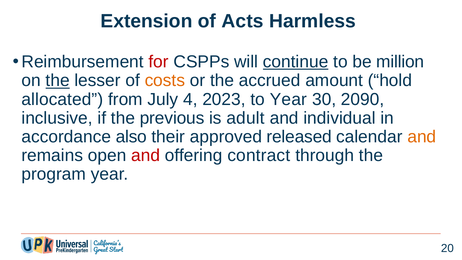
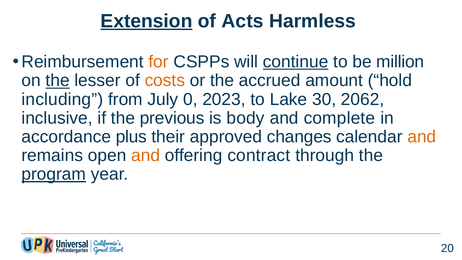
Extension underline: none -> present
for colour: red -> orange
allocated: allocated -> including
4: 4 -> 0
to Year: Year -> Lake
2090: 2090 -> 2062
adult: adult -> body
individual: individual -> complete
also: also -> plus
released: released -> changes
and at (146, 155) colour: red -> orange
program underline: none -> present
